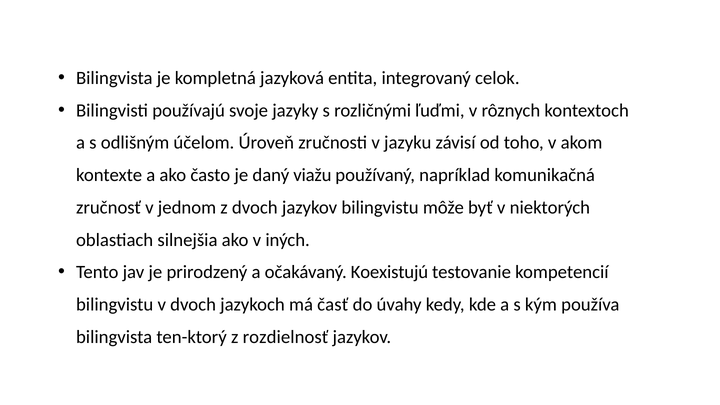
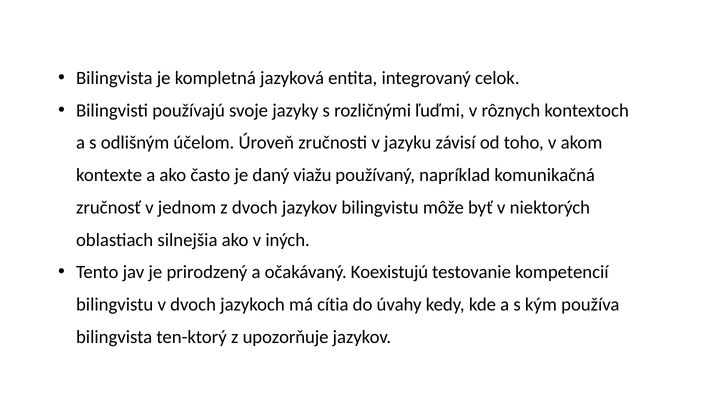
časť: časť -> cítia
rozdielnosť: rozdielnosť -> upozorňuje
